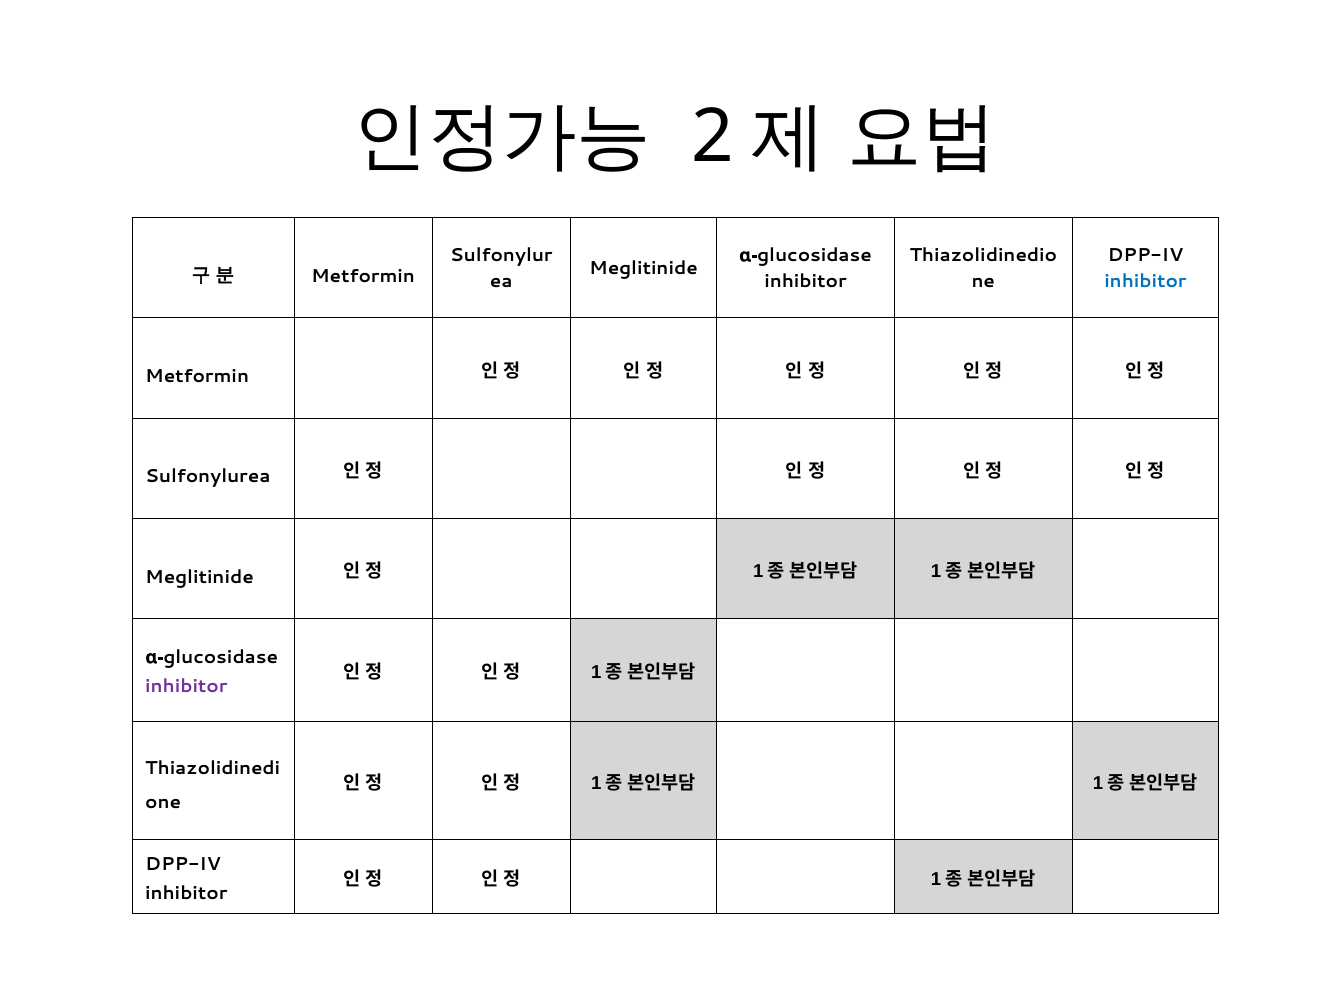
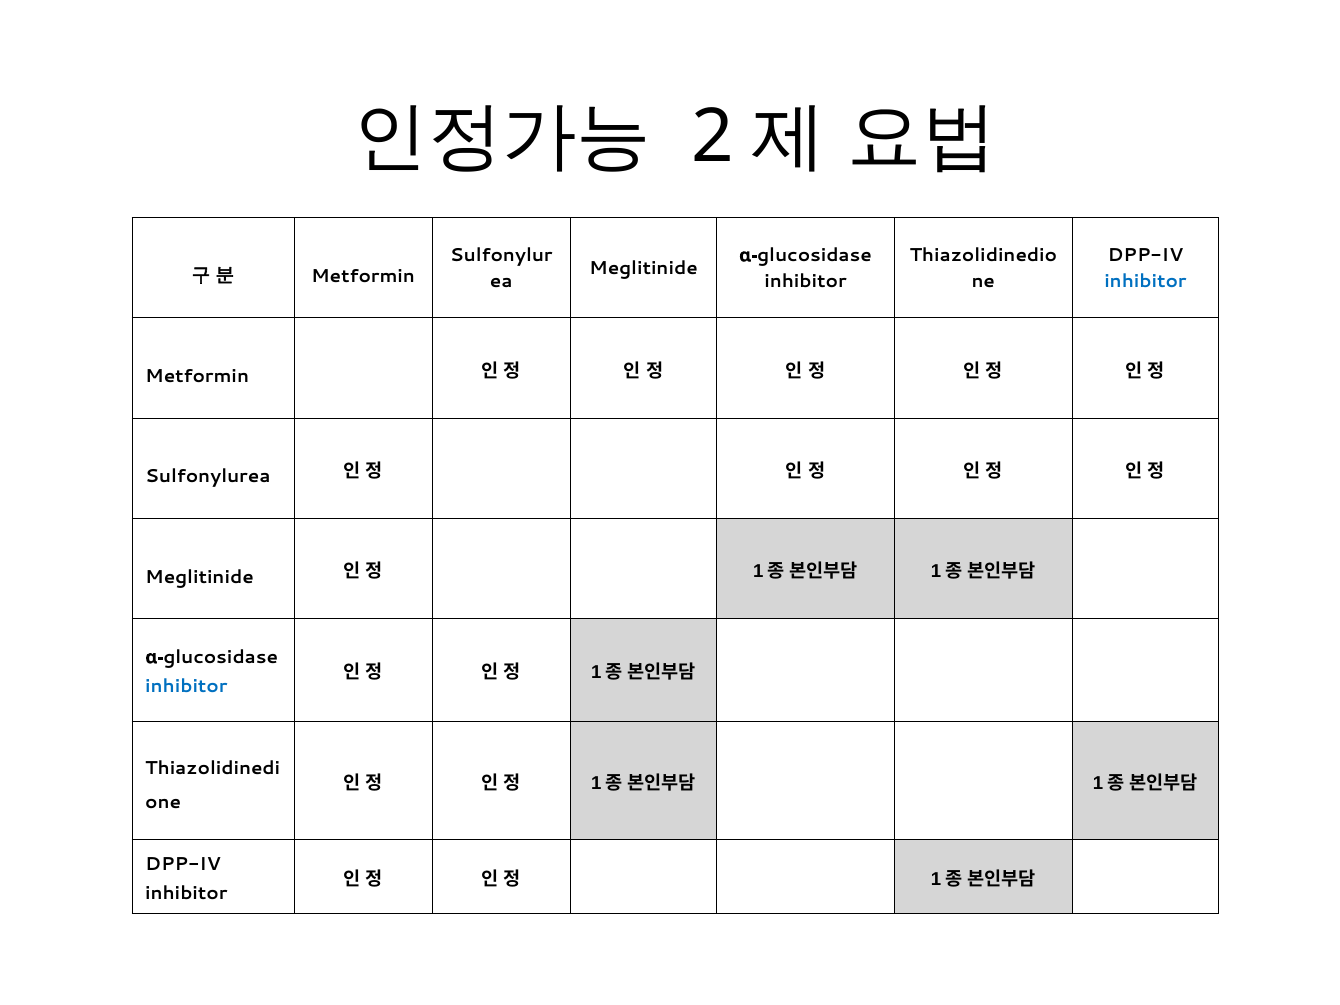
inhibitor at (186, 686) colour: purple -> blue
